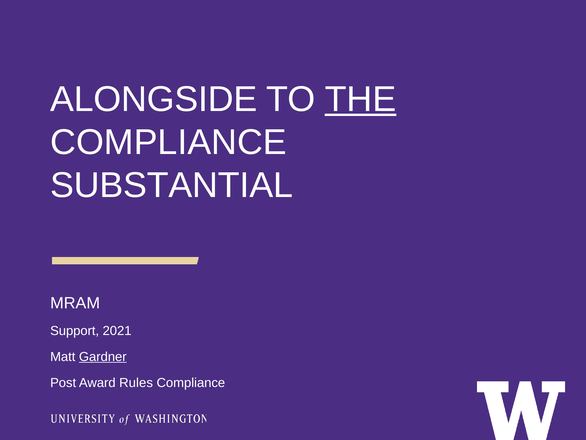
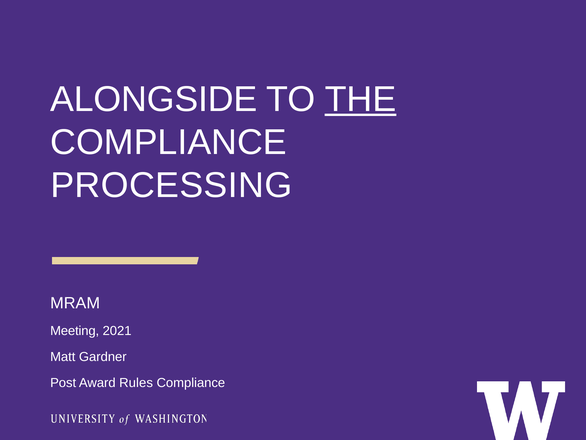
SUBSTANTIAL: SUBSTANTIAL -> PROCESSING
Support: Support -> Meeting
Gardner underline: present -> none
